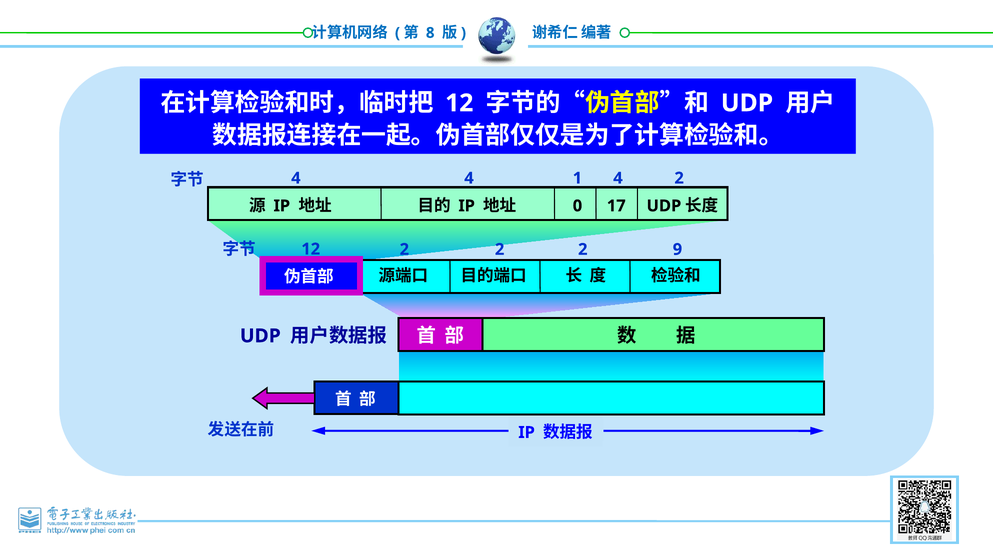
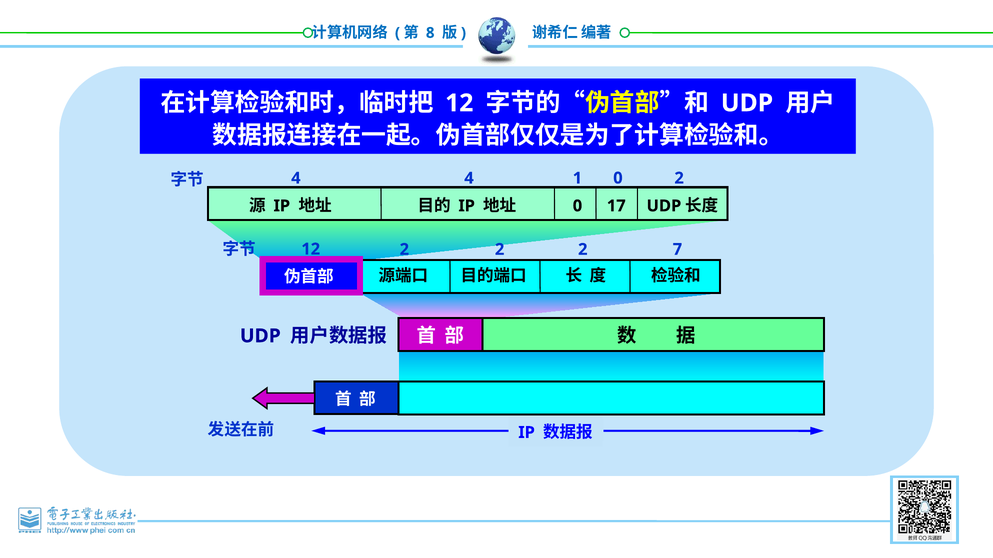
1 4: 4 -> 0
9: 9 -> 7
